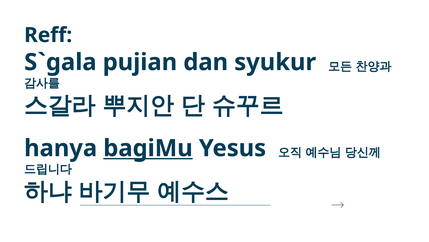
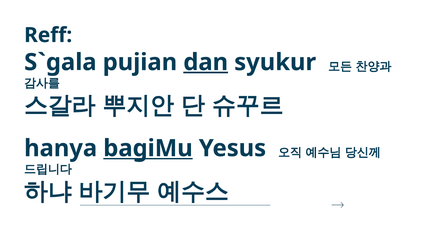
dan underline: none -> present
